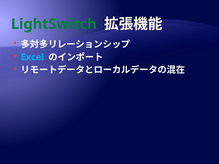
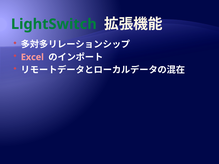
Excel colour: light blue -> pink
